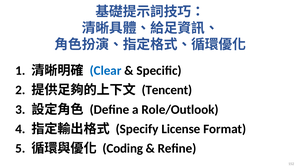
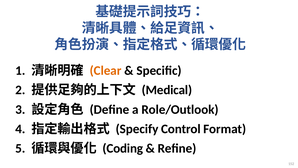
Clear colour: blue -> orange
Tencent: Tencent -> Medical
License: License -> Control
